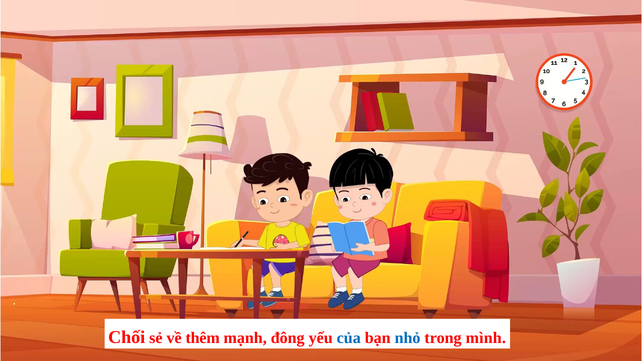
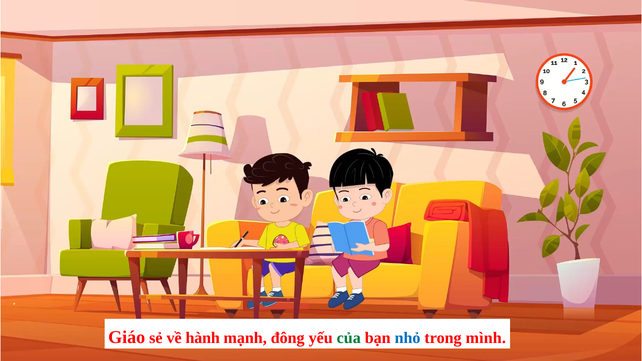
Chối: Chối -> Giáo
thêm: thêm -> hành
của colour: blue -> green
